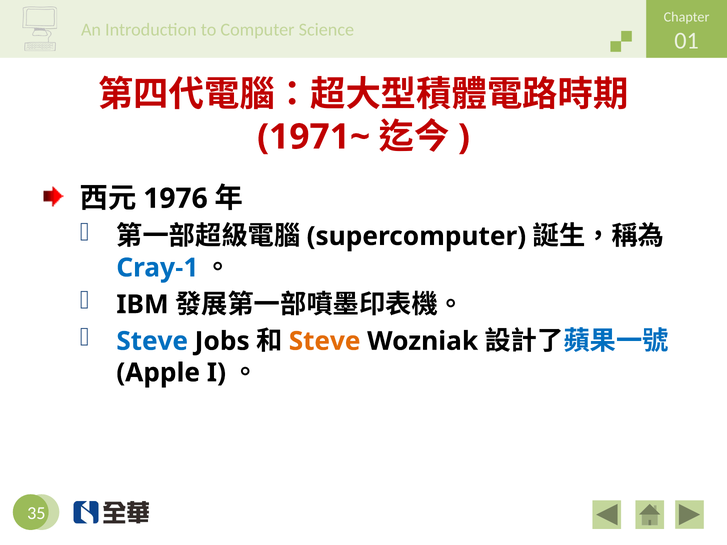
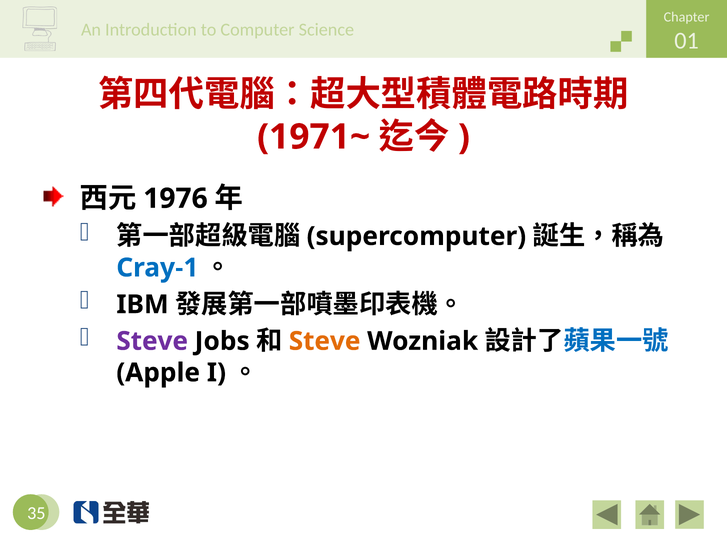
Steve at (152, 341) colour: blue -> purple
